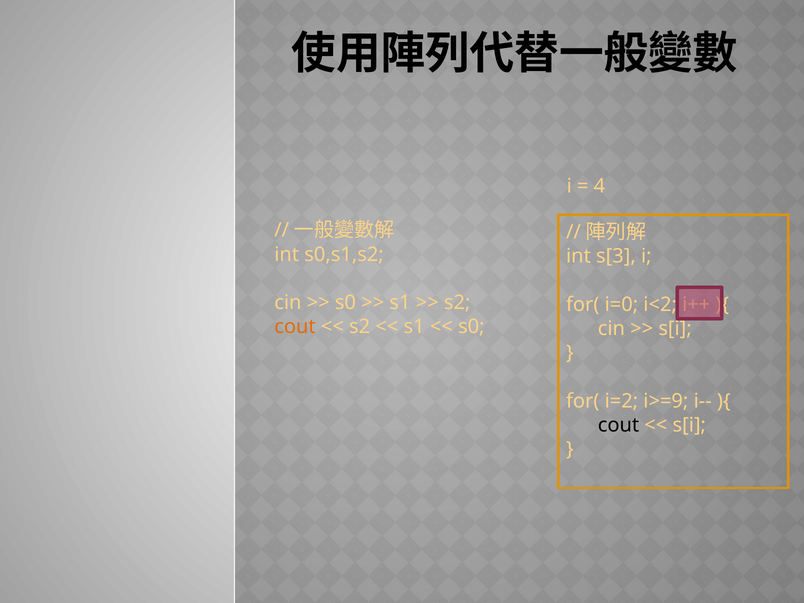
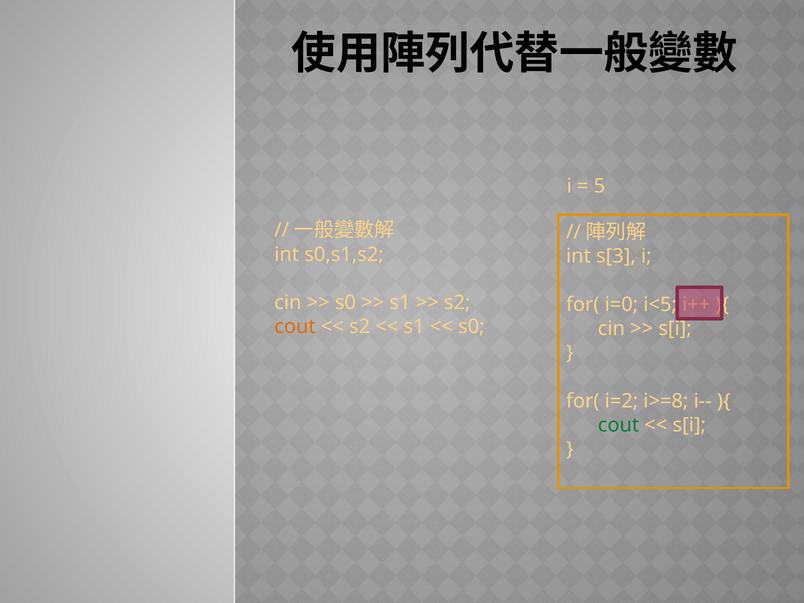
4: 4 -> 5
i<2: i<2 -> i<5
i>=9: i>=9 -> i>=8
cout at (618, 425) colour: black -> green
